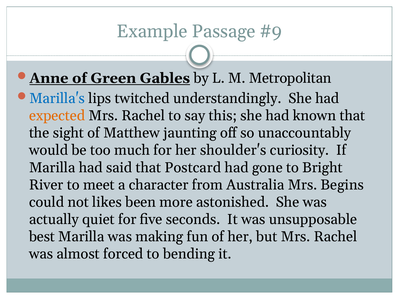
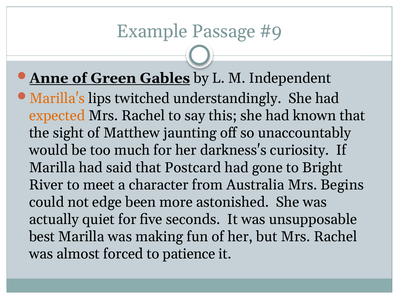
Metropolitan: Metropolitan -> Independent
Marilla's colour: blue -> orange
shoulder's: shoulder's -> darkness's
likes: likes -> edge
bending: bending -> patience
